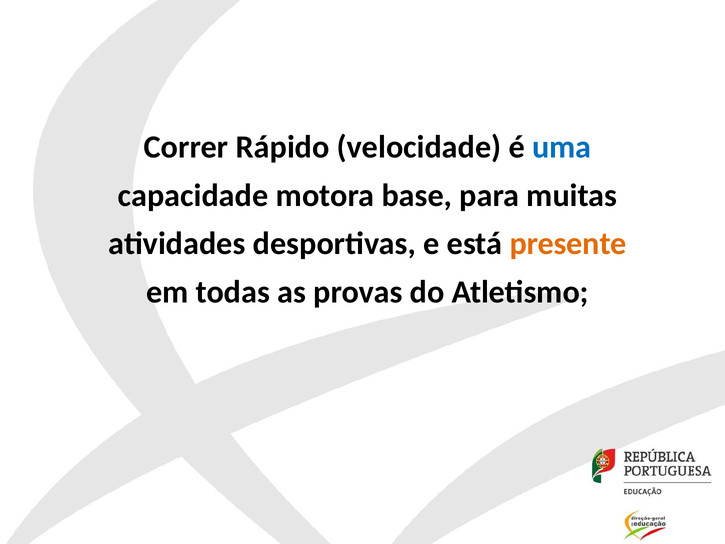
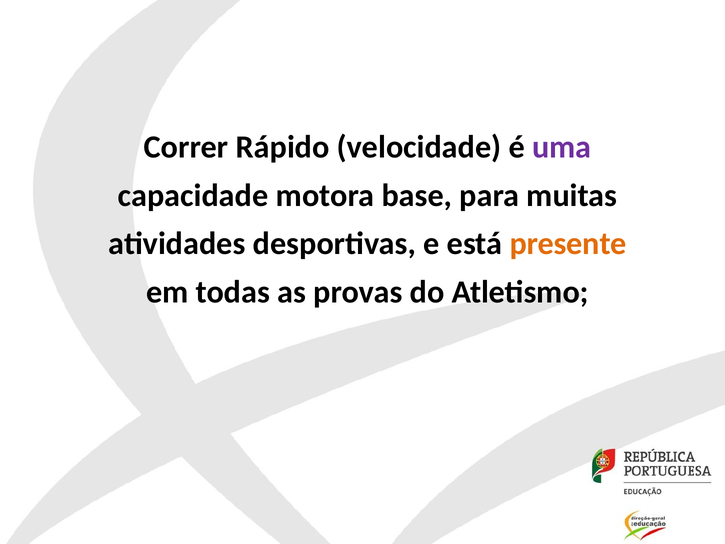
uma colour: blue -> purple
